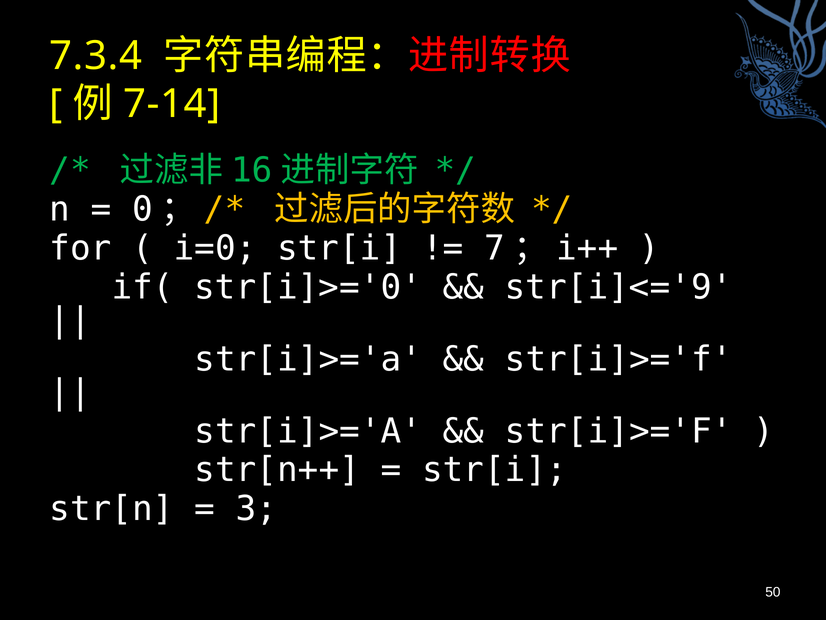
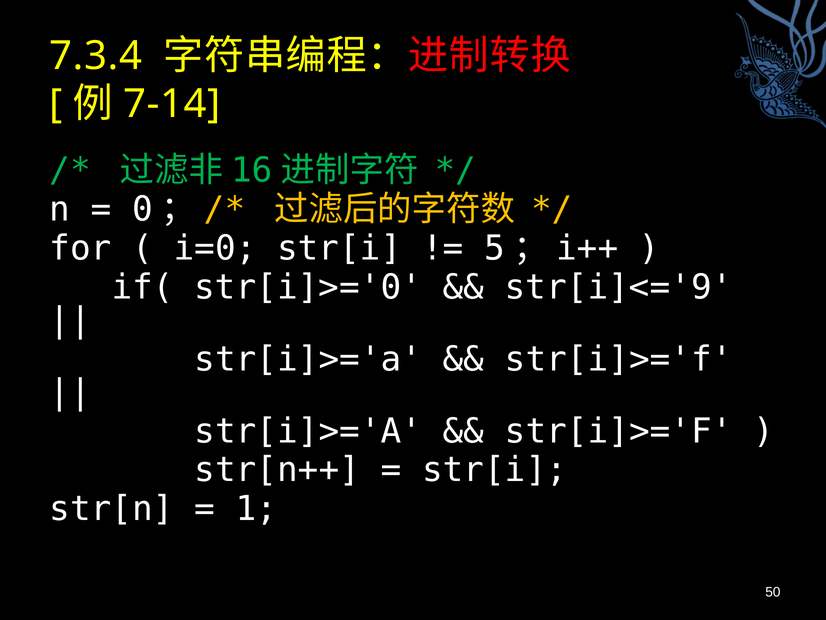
7: 7 -> 5
3: 3 -> 1
